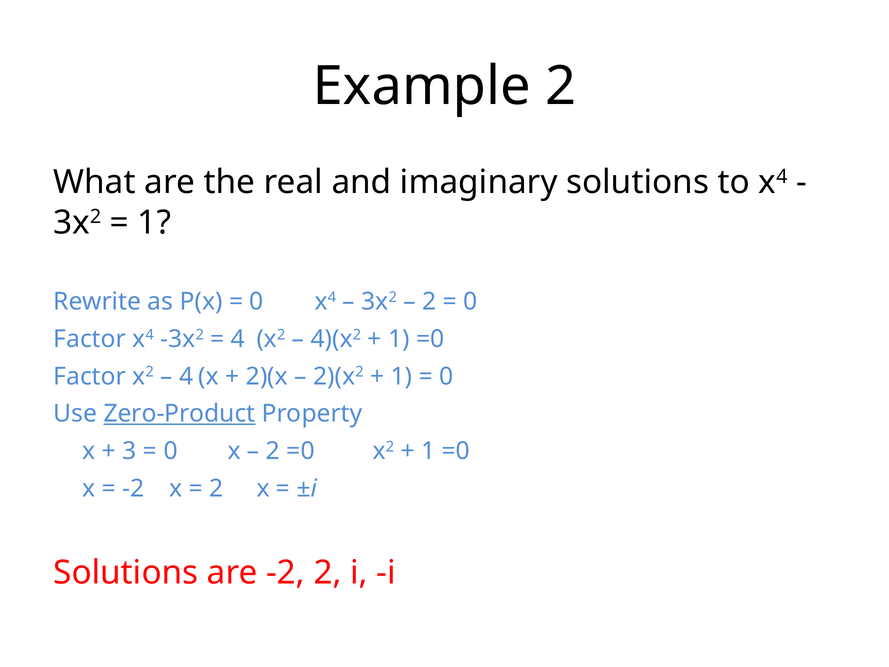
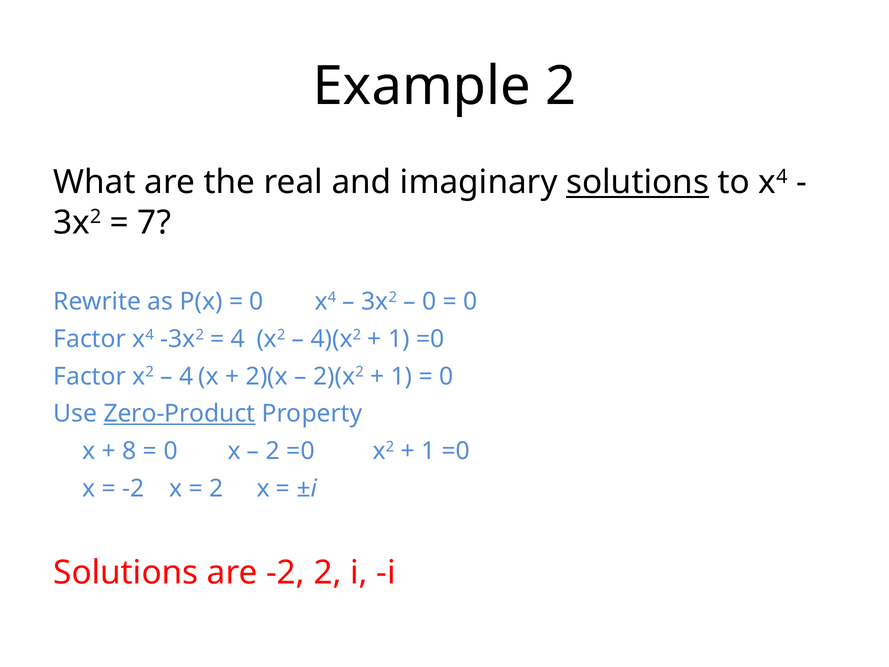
solutions at (638, 182) underline: none -> present
1 at (154, 222): 1 -> 7
2 at (429, 302): 2 -> 0
3: 3 -> 8
